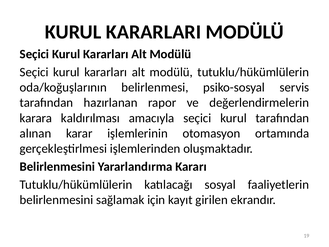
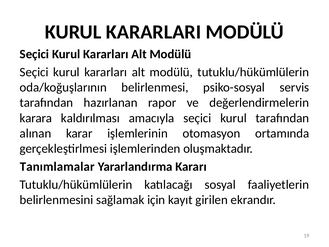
Belirlenmesini at (57, 166): Belirlenmesini -> Tanımlamalar
